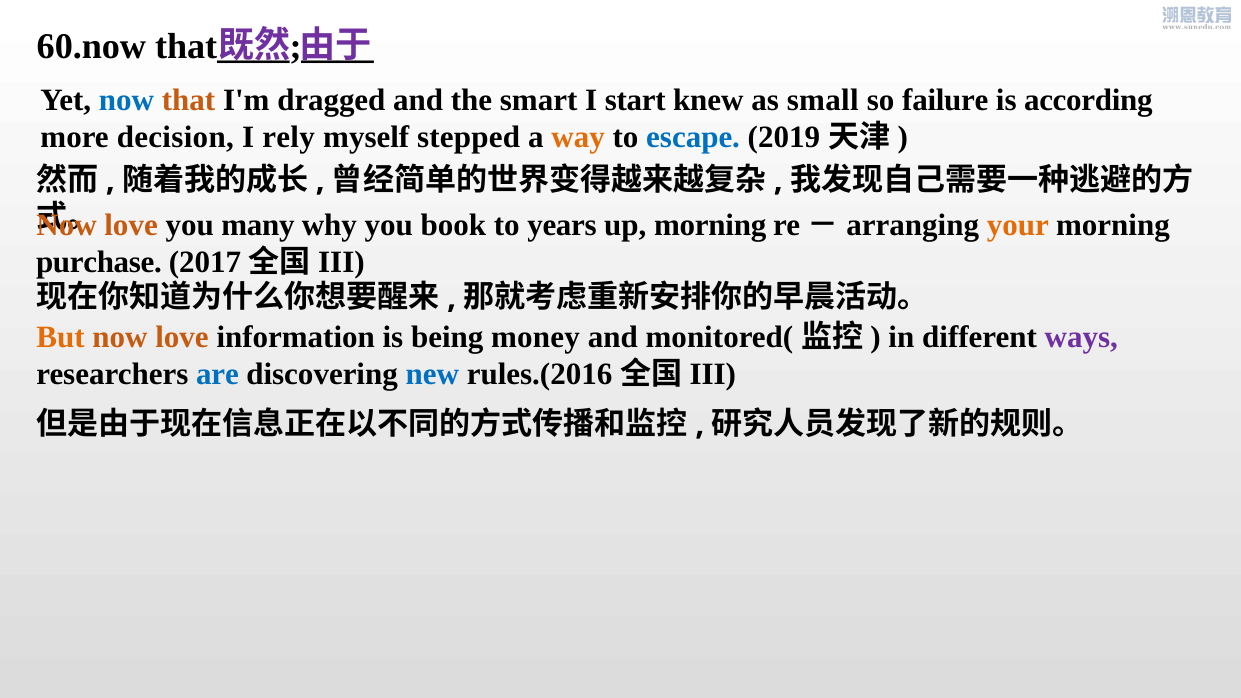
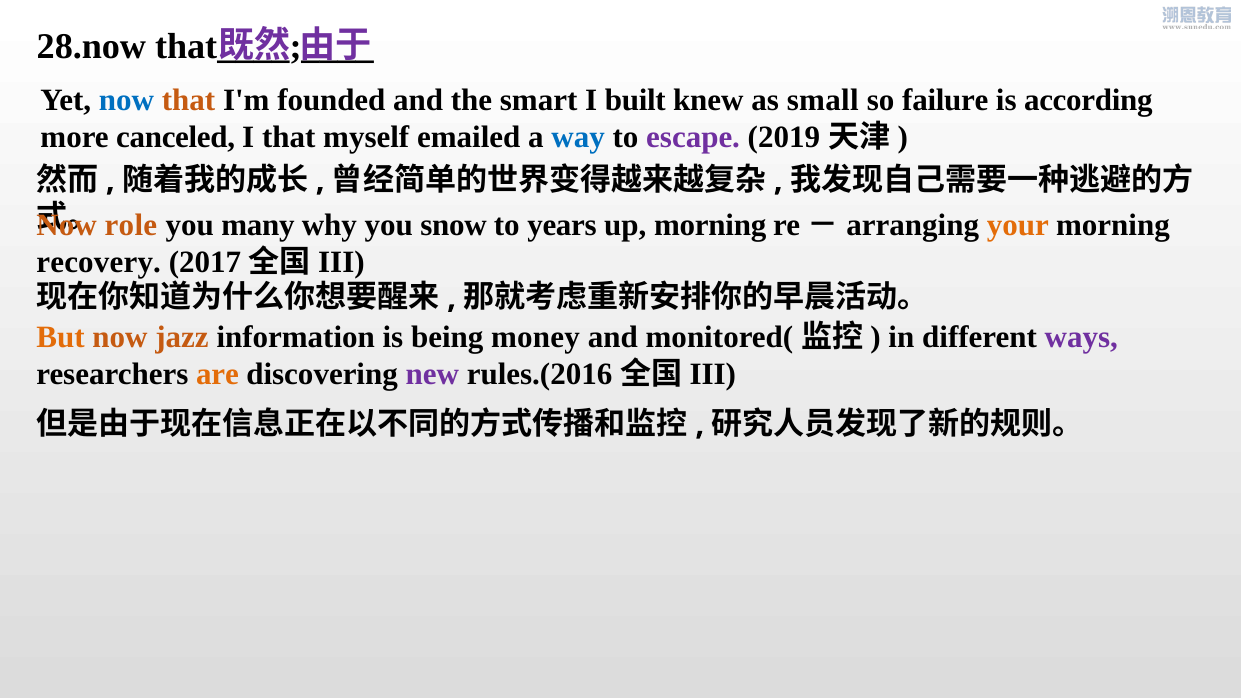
60.now: 60.now -> 28.now
dragged: dragged -> founded
start: start -> built
decision: decision -> canceled
I rely: rely -> that
stepped: stepped -> emailed
way colour: orange -> blue
escape colour: blue -> purple
love at (131, 225): love -> role
book: book -> snow
purchase: purchase -> recovery
love at (182, 337): love -> jazz
are colour: blue -> orange
new colour: blue -> purple
